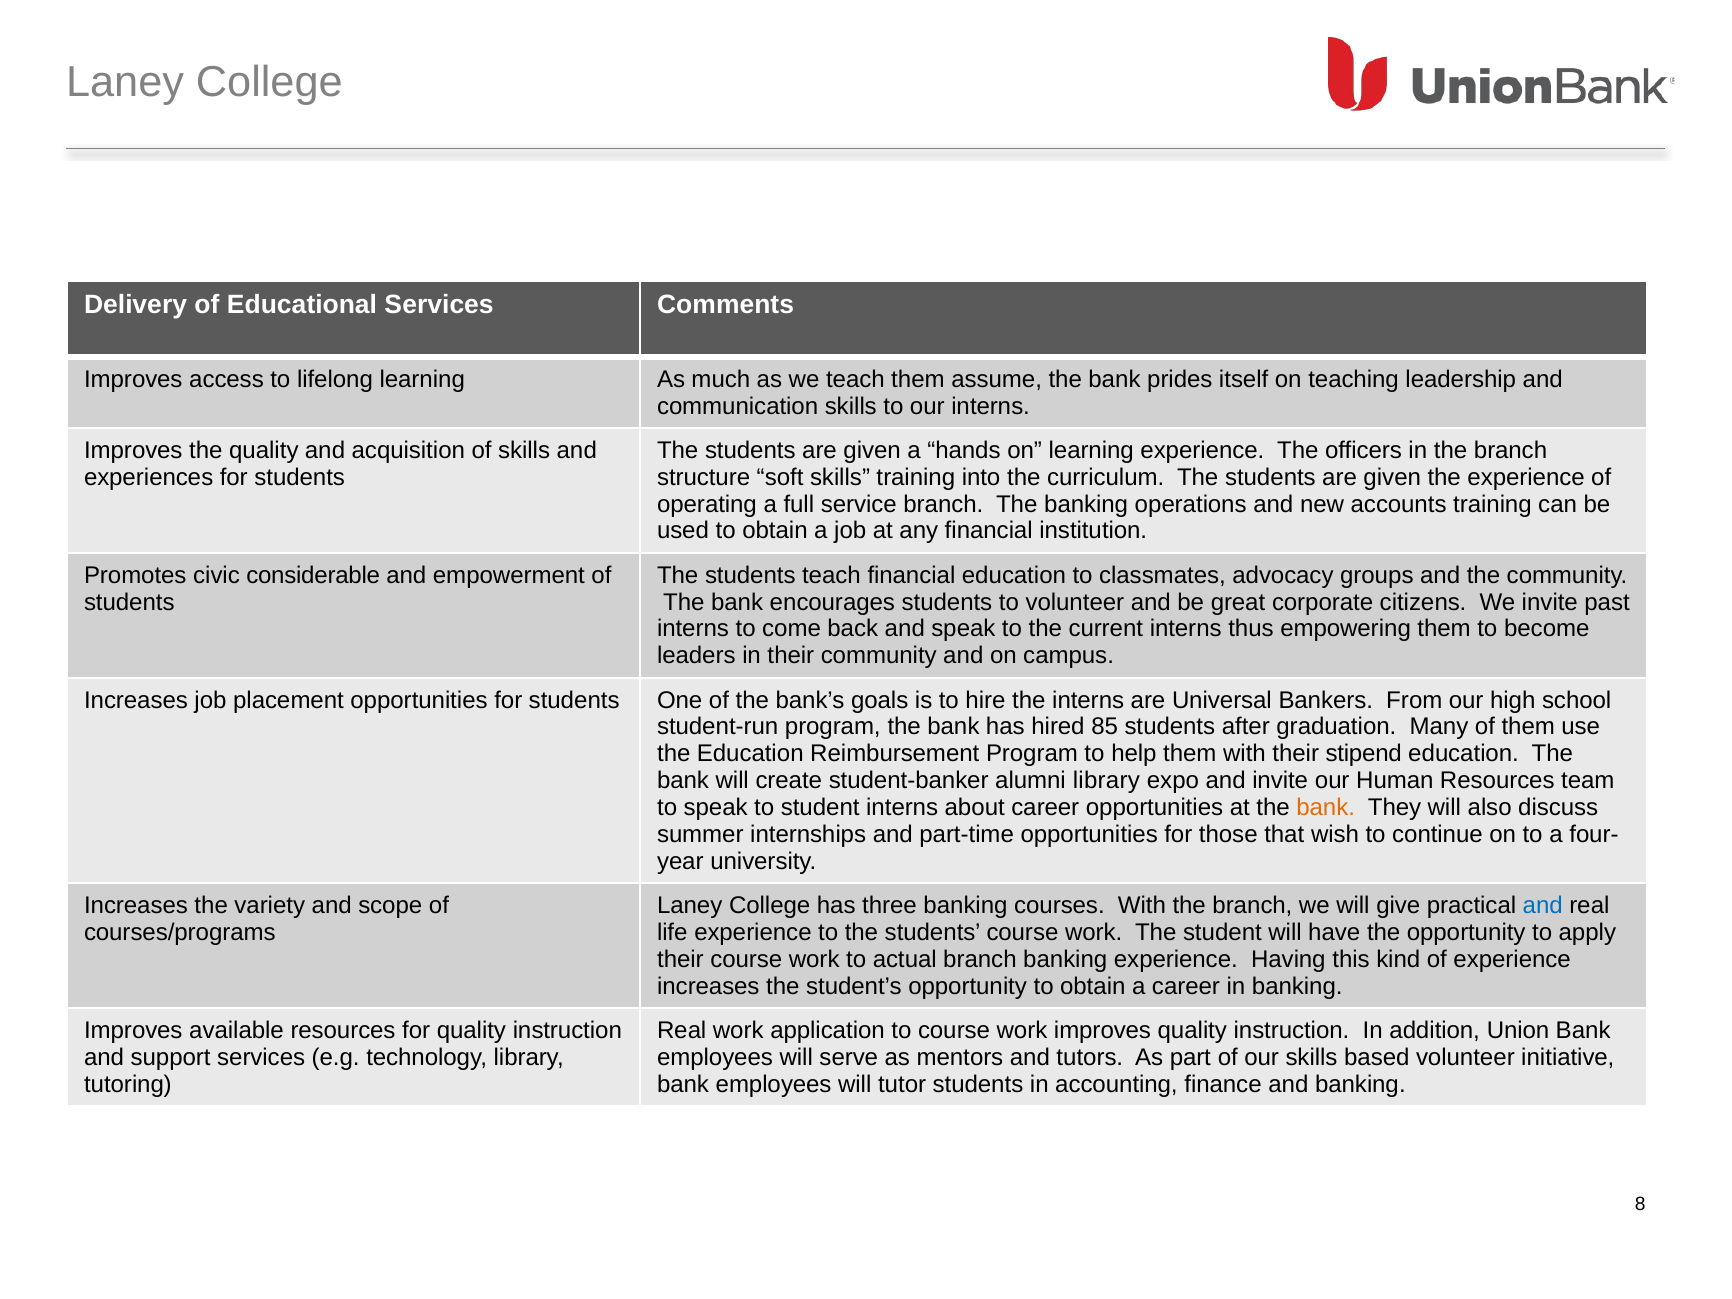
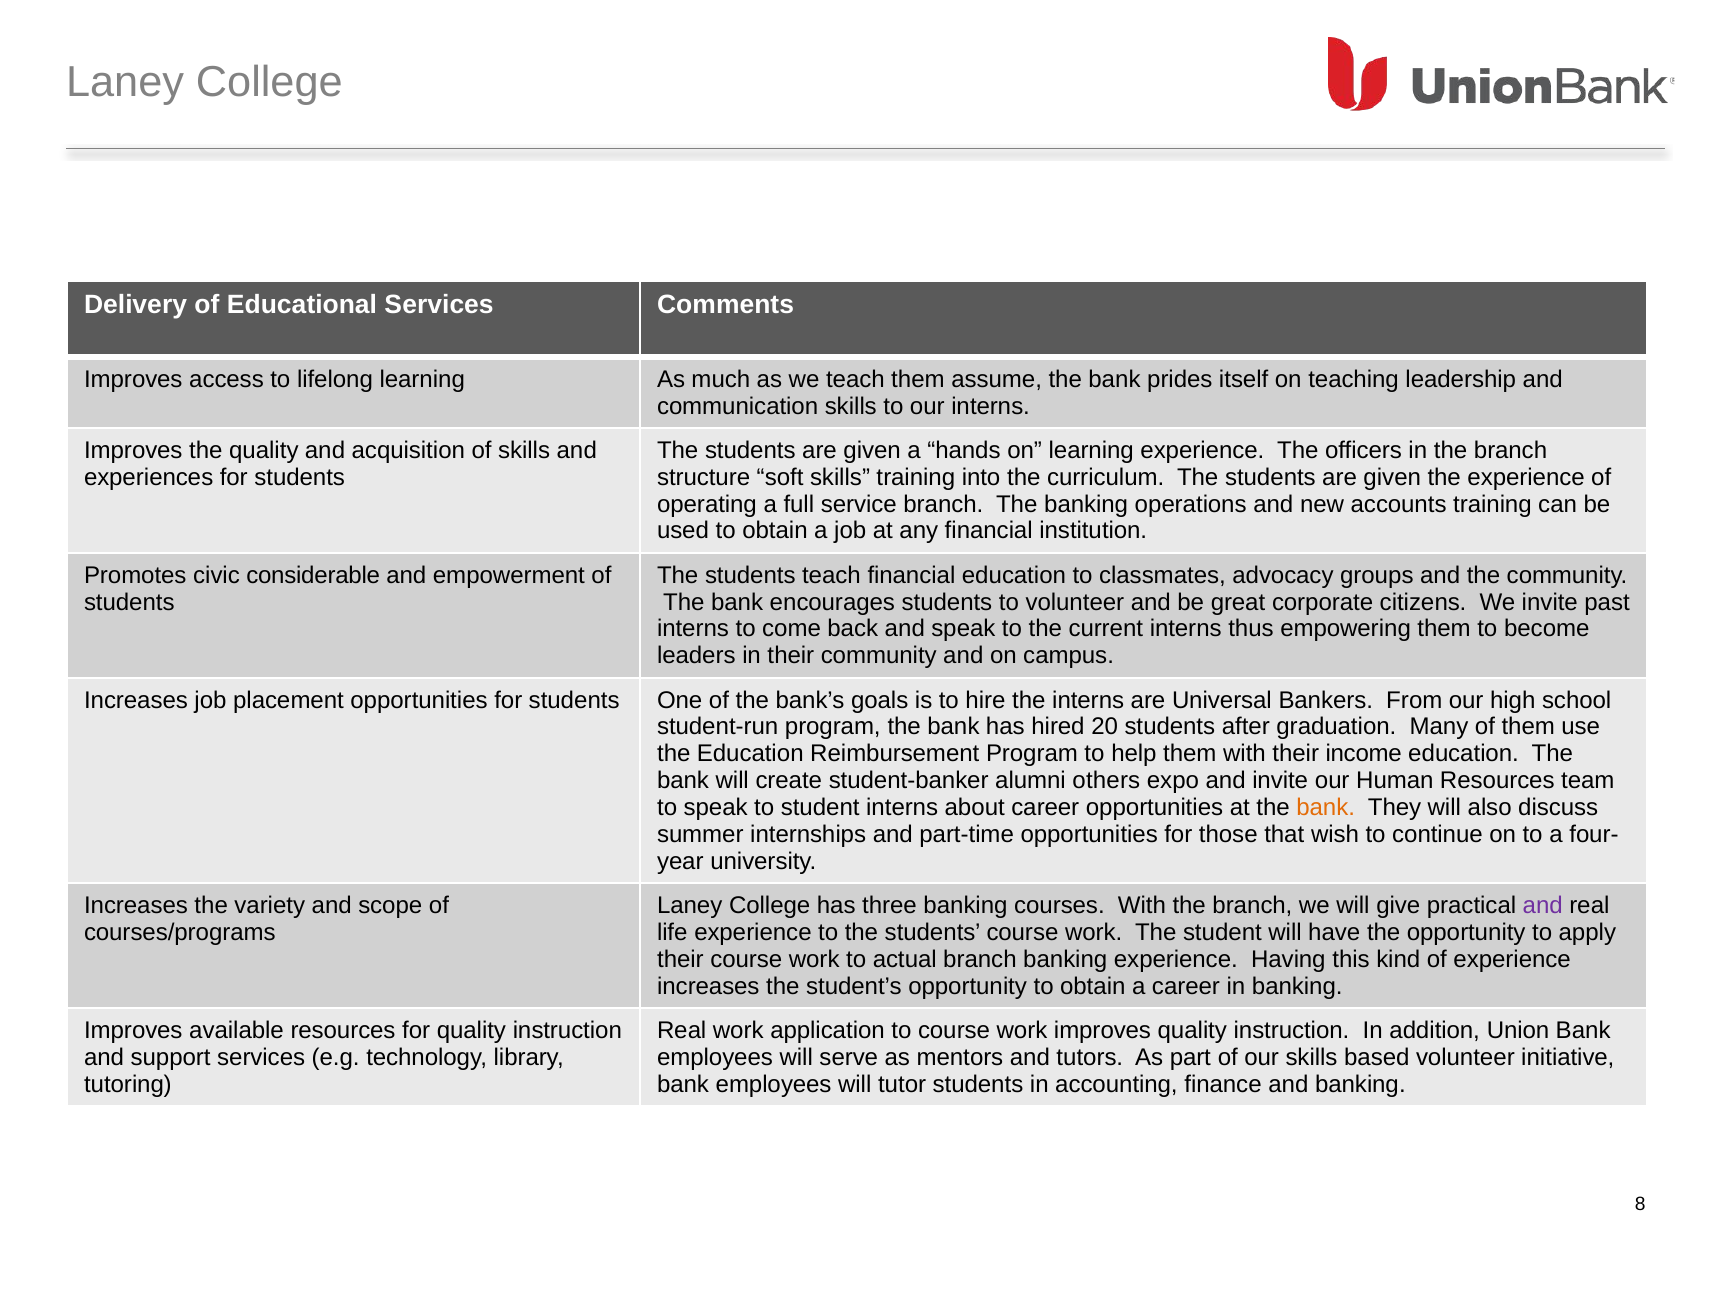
85: 85 -> 20
stipend: stipend -> income
alumni library: library -> others
and at (1543, 906) colour: blue -> purple
